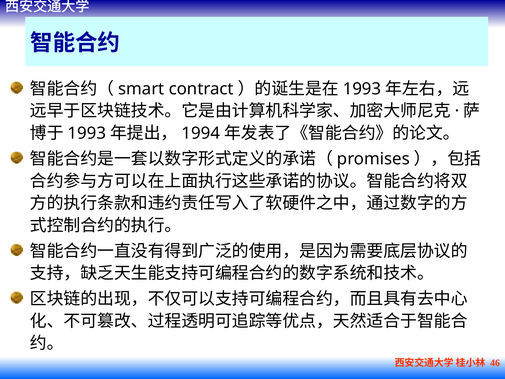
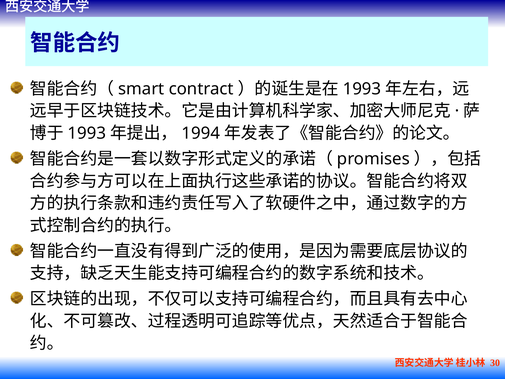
46: 46 -> 30
